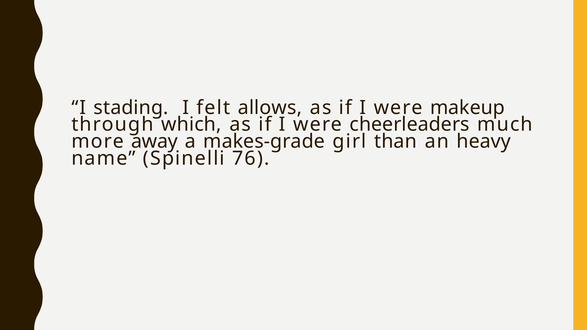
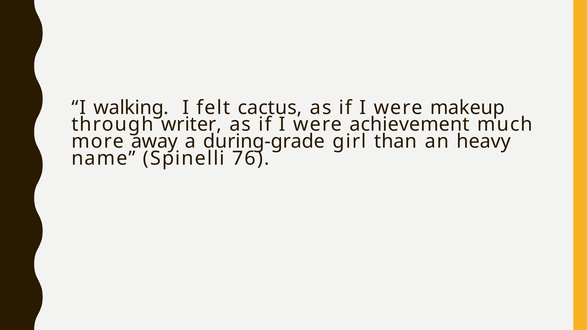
stading: stading -> walking
allows: allows -> cactus
which: which -> writer
cheerleaders: cheerleaders -> achievement
makes-grade: makes-grade -> during-grade
